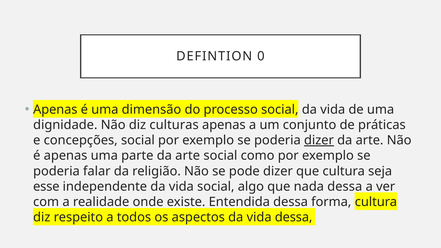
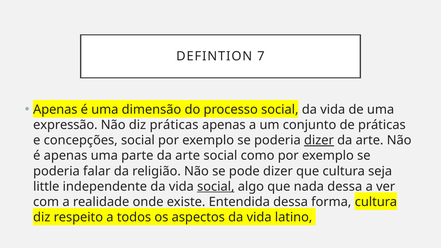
0: 0 -> 7
dignidade: dignidade -> expressão
diz culturas: culturas -> práticas
esse: esse -> little
social at (216, 187) underline: none -> present
vida dessa: dessa -> latino
